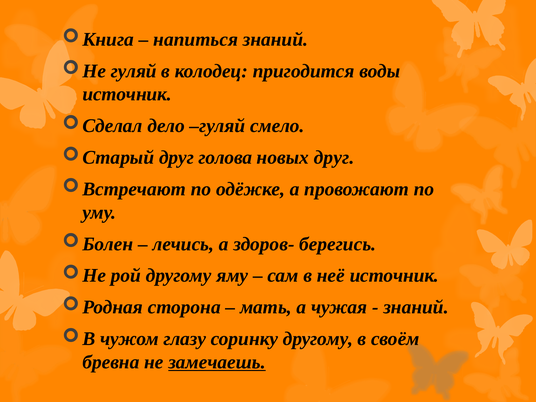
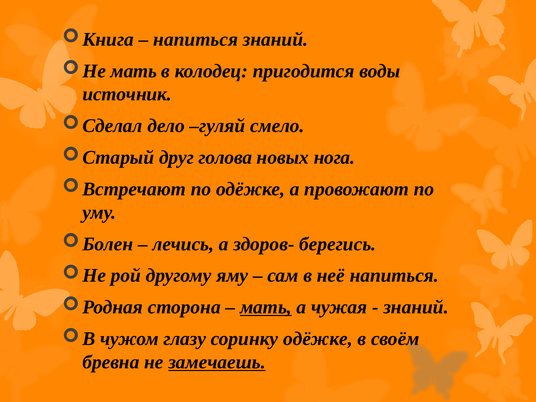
гуляй at (134, 71): гуляй -> мать
новых друг: друг -> нога
неё источник: источник -> напиться
мать at (266, 307) underline: none -> present
соринку другому: другому -> одёжке
